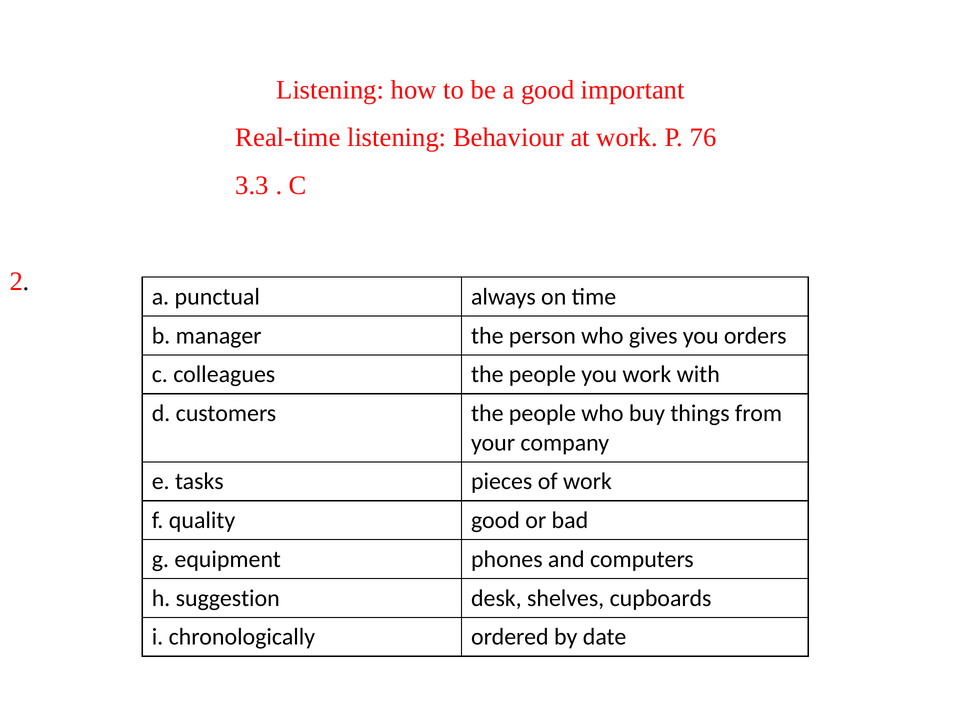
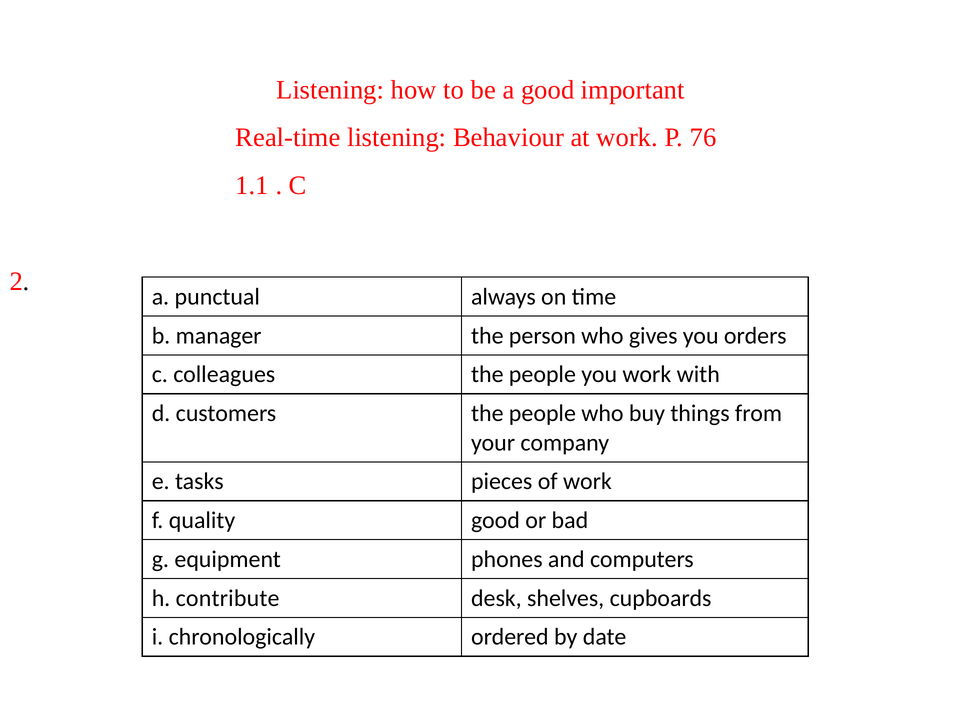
3.3: 3.3 -> 1.1
suggestion: suggestion -> contribute
